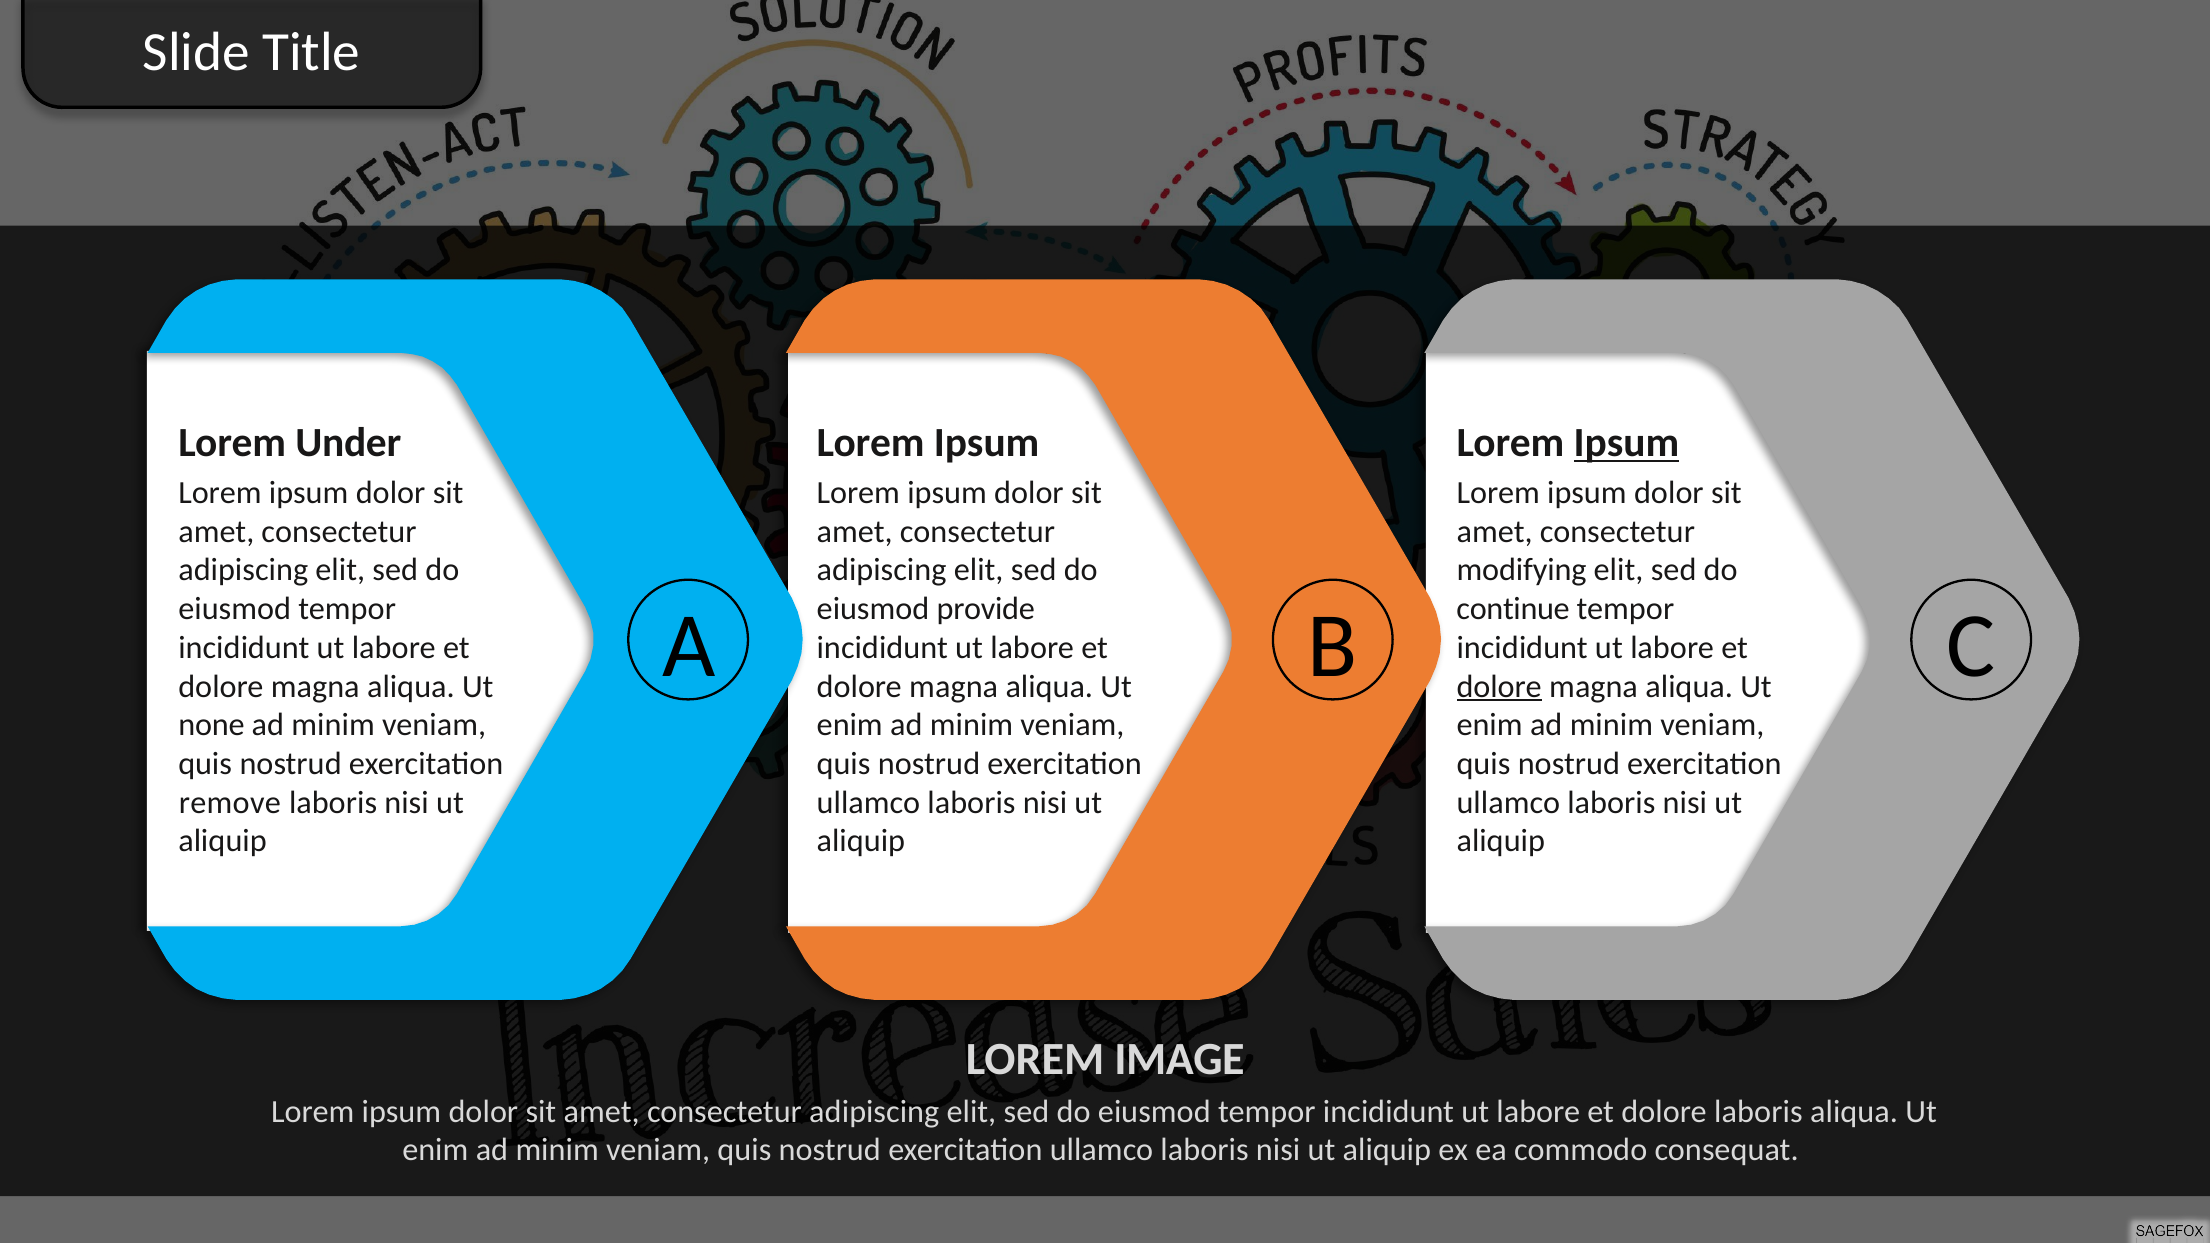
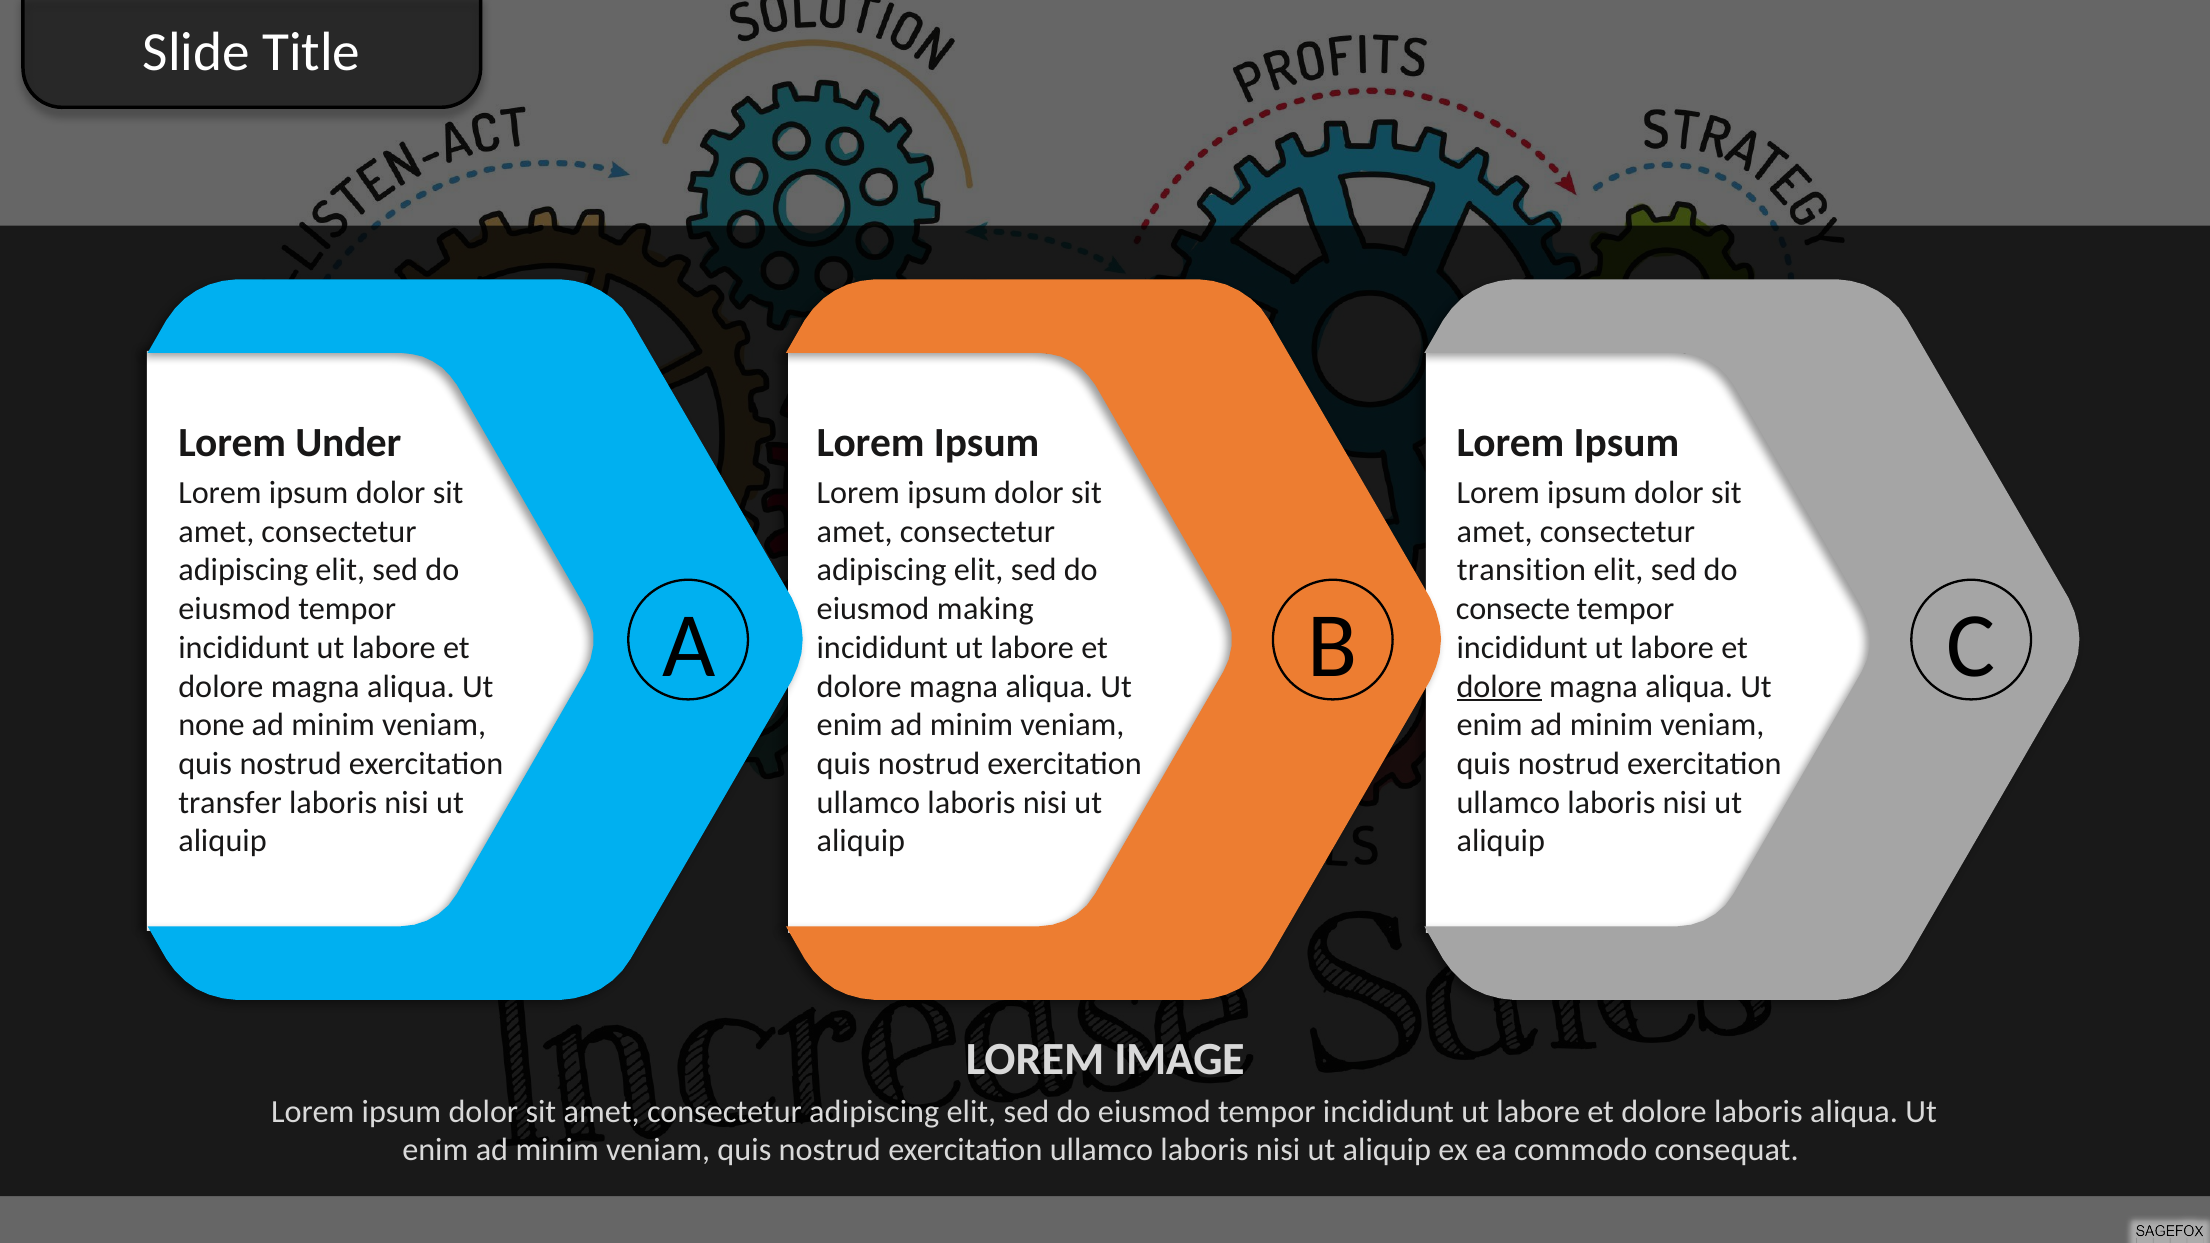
Ipsum at (1626, 443) underline: present -> none
modifying: modifying -> transition
provide: provide -> making
continue: continue -> consecte
remove: remove -> transfer
